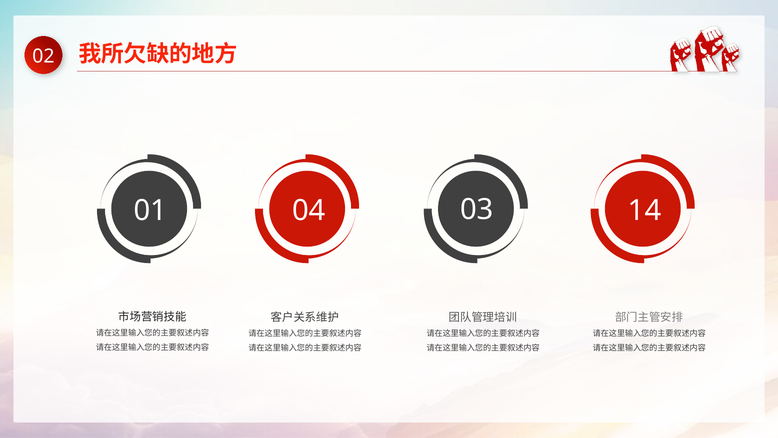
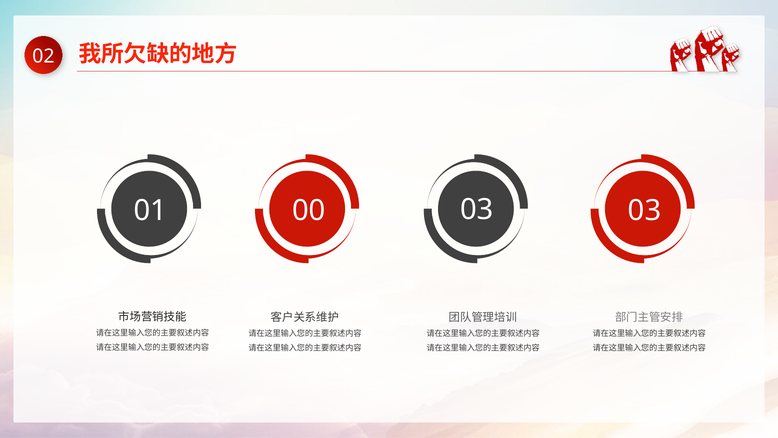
04: 04 -> 00
03 14: 14 -> 03
